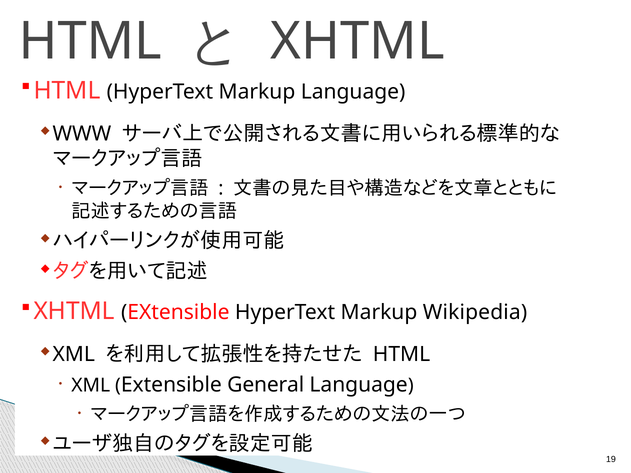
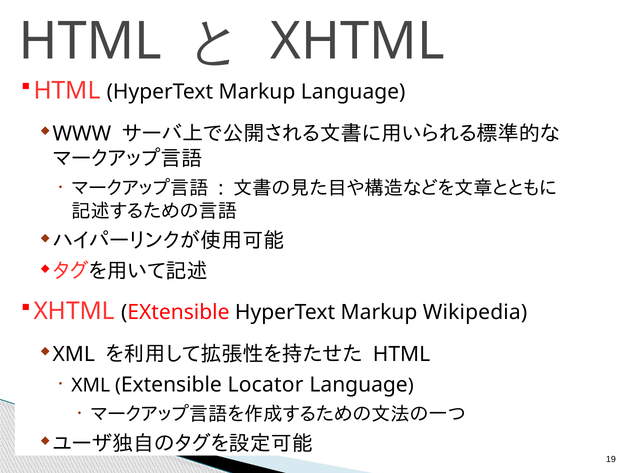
General: General -> Locator
